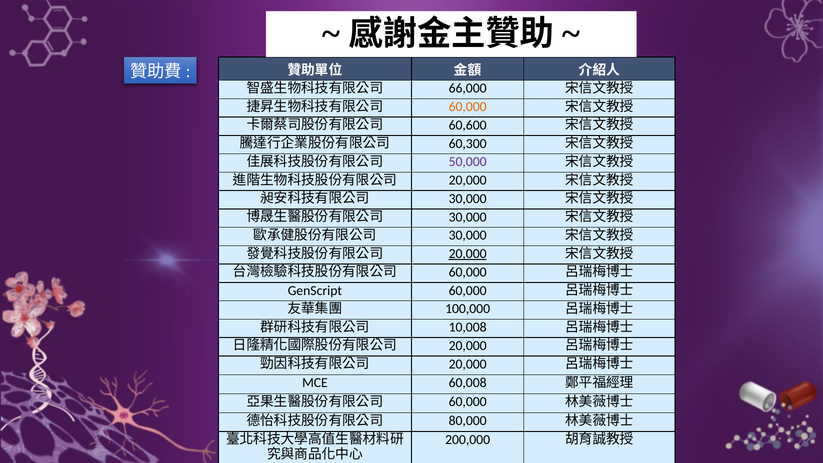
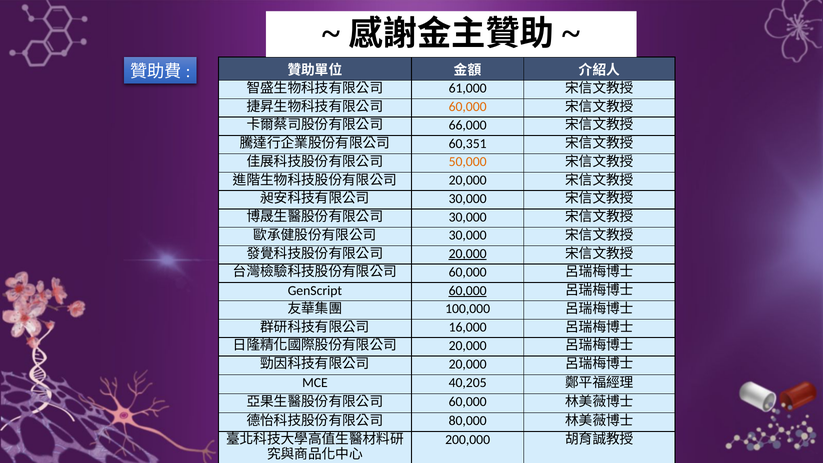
66,000: 66,000 -> 61,000
60,600: 60,600 -> 66,000
60,300: 60,300 -> 60,351
50,000 colour: purple -> orange
60,000 at (468, 290) underline: none -> present
10,008: 10,008 -> 16,000
60,008: 60,008 -> 40,205
